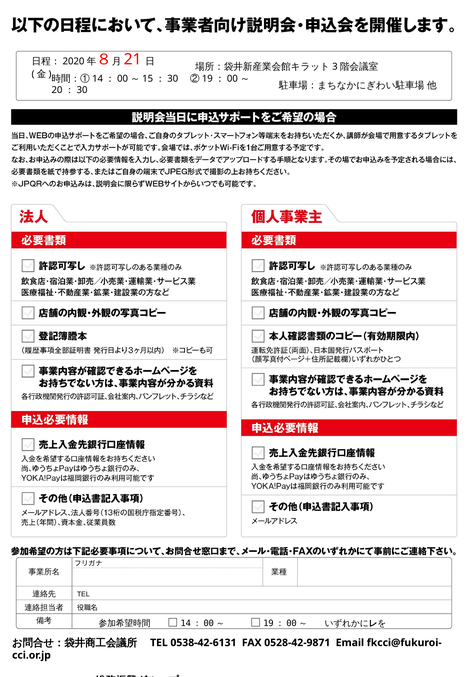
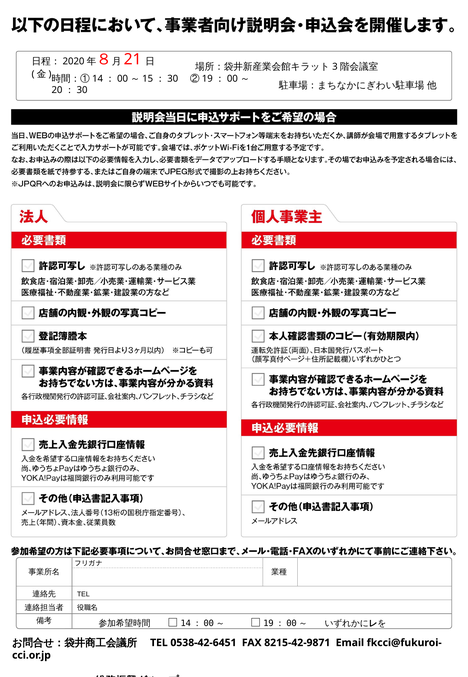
0538-42-6131: 0538-42-6131 -> 0538-42-6451
0528-42-9871: 0528-42-9871 -> 8215-42-9871
